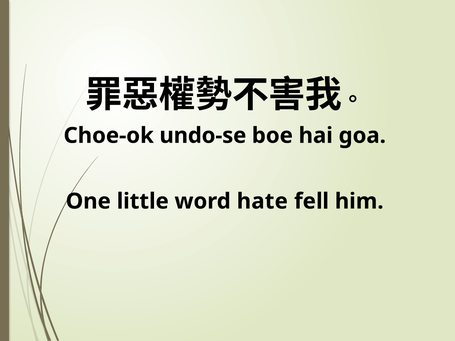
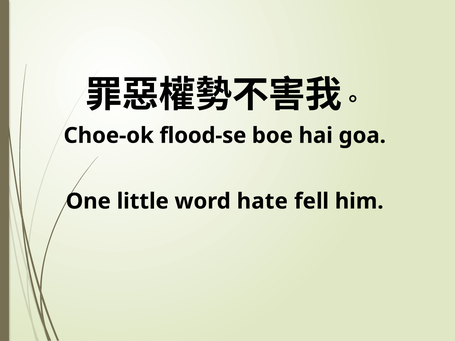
undo-se: undo-se -> flood-se
